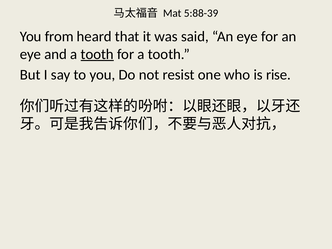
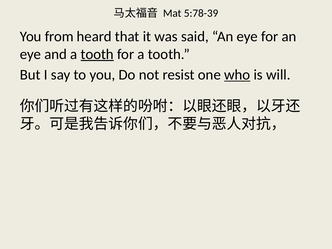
5:88-39: 5:88-39 -> 5:78-39
who underline: none -> present
rise: rise -> will
